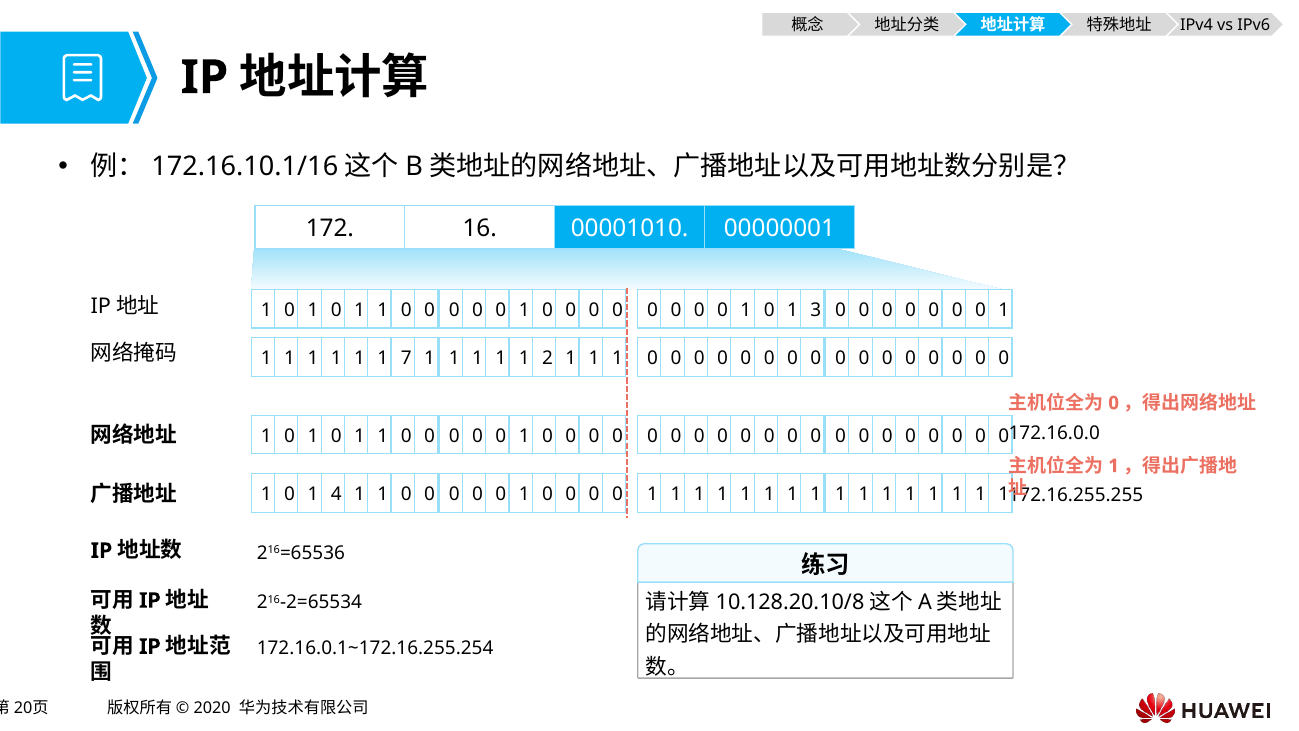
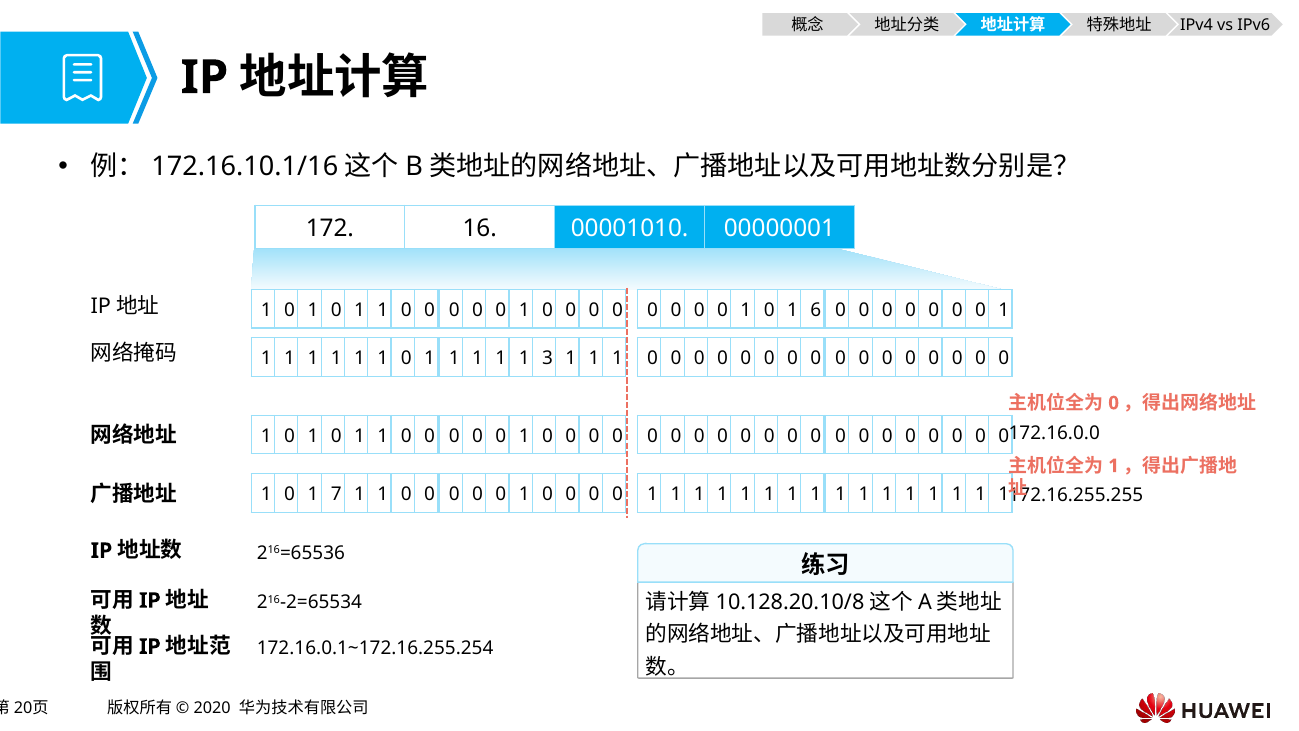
3: 3 -> 6
7 at (406, 358): 7 -> 0
2: 2 -> 3
4: 4 -> 7
